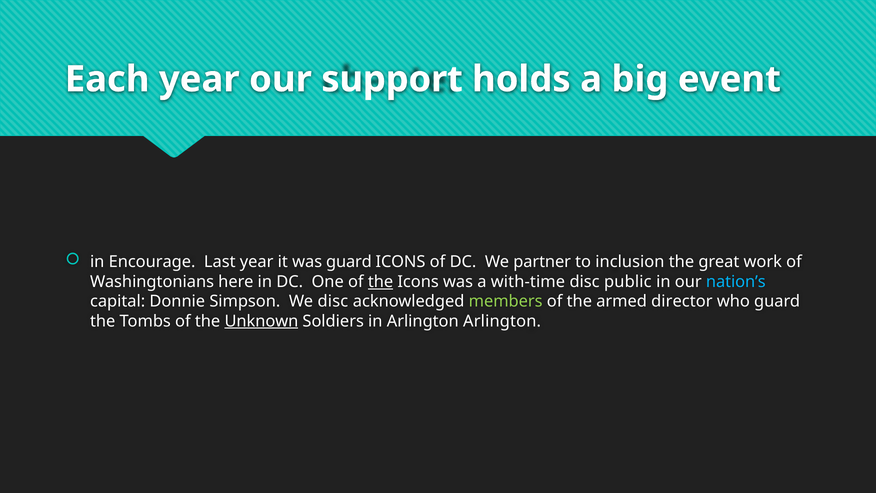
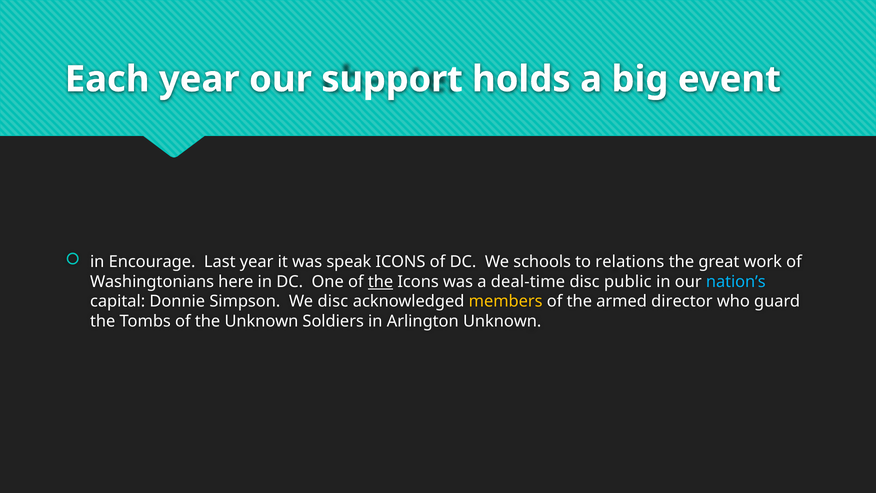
was guard: guard -> speak
partner: partner -> schools
inclusion: inclusion -> relations
with-time: with-time -> deal-time
members colour: light green -> yellow
Unknown at (261, 321) underline: present -> none
Arlington Arlington: Arlington -> Unknown
